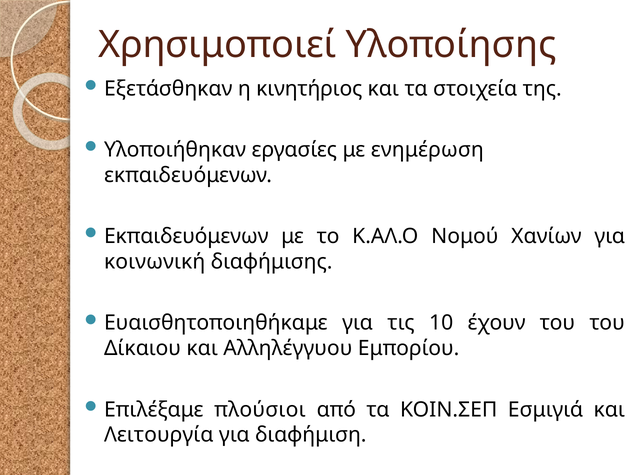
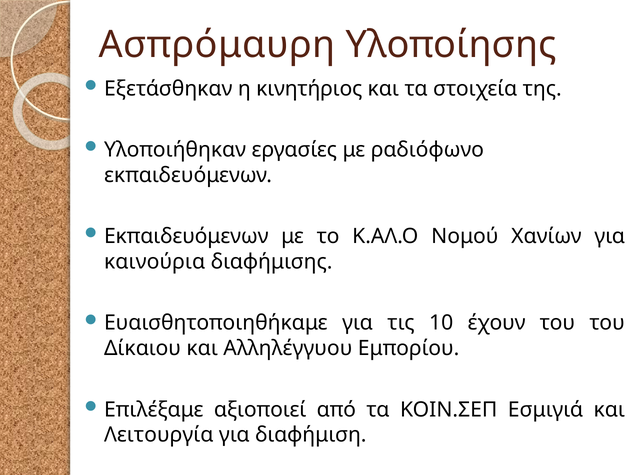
Χρησιμοποιεί: Χρησιμοποιεί -> Ασπρόμαυρη
ενημέρωση: ενημέρωση -> ραδιόφωνο
κοινωνική: κοινωνική -> καινούρια
πλούσιοι: πλούσιοι -> αξιοποιεί
